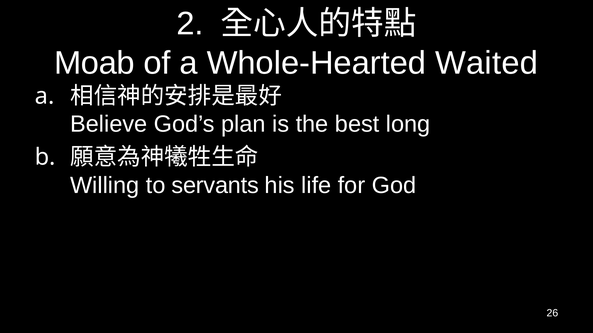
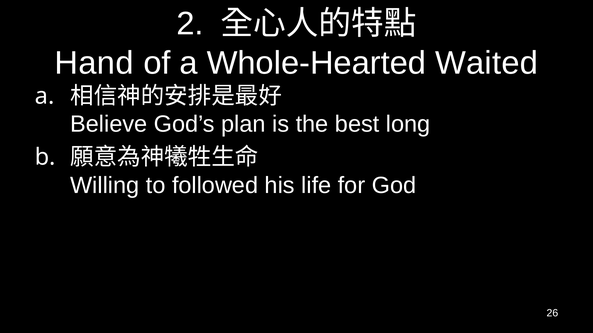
Moab: Moab -> Hand
servants: servants -> followed
